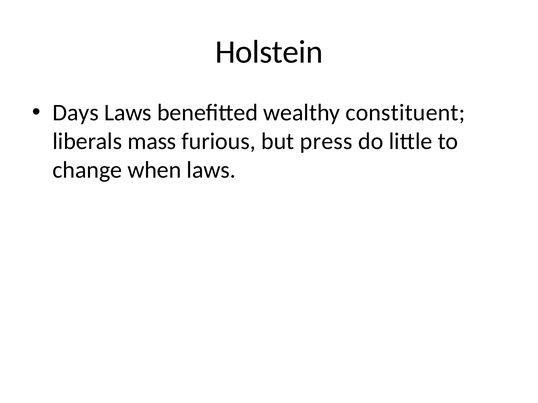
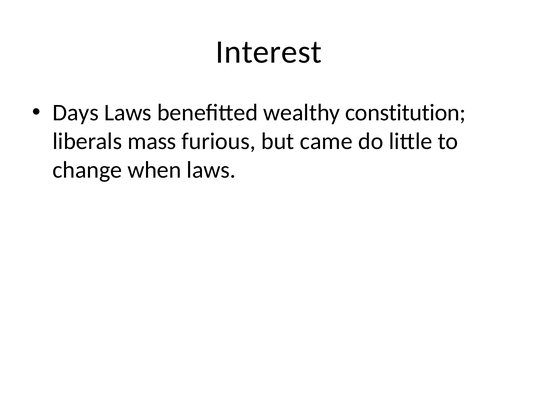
Holstein: Holstein -> Interest
constituent: constituent -> constitution
press: press -> came
